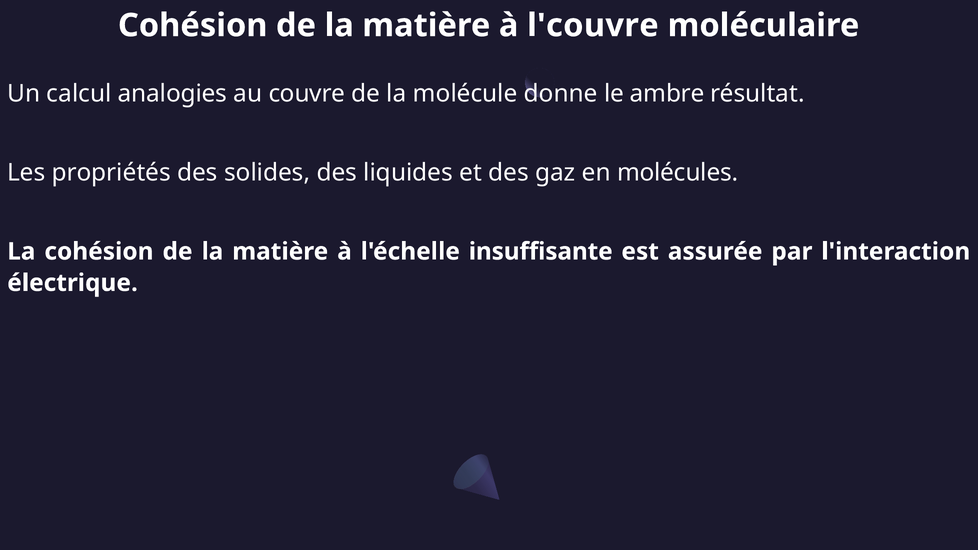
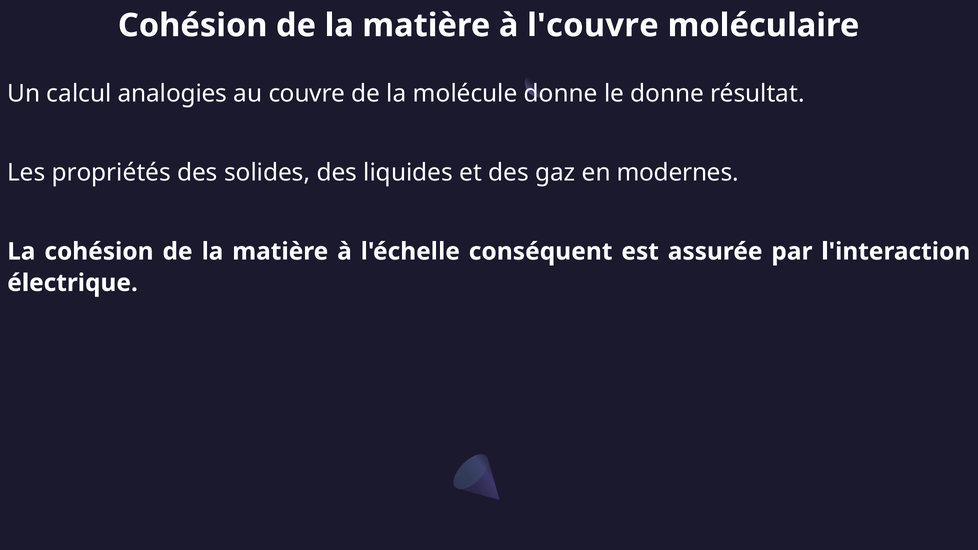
le ambre: ambre -> donne
molécules: molécules -> modernes
insuffisante: insuffisante -> conséquent
